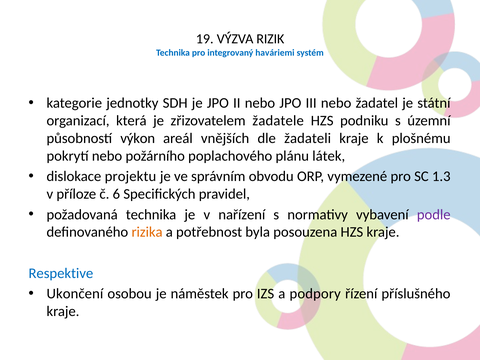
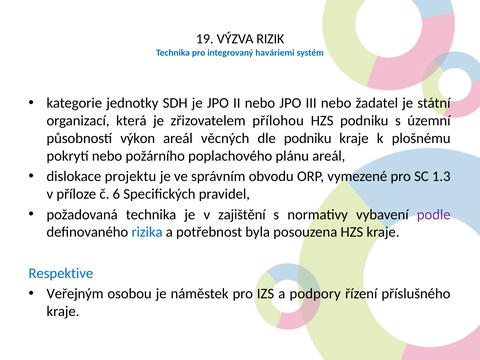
žadatele: žadatele -> přílohou
vnějších: vnějších -> věcných
dle žadateli: žadateli -> podniku
plánu látek: látek -> areál
nařízení: nařízení -> zajištění
rizika colour: orange -> blue
Ukončení: Ukončení -> Veřejným
